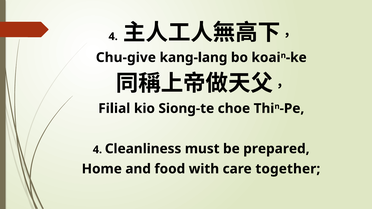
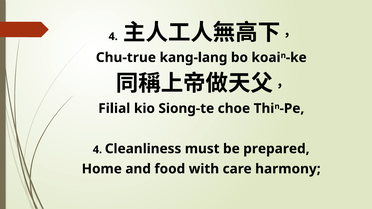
Chu-give: Chu-give -> Chu-true
together: together -> harmony
